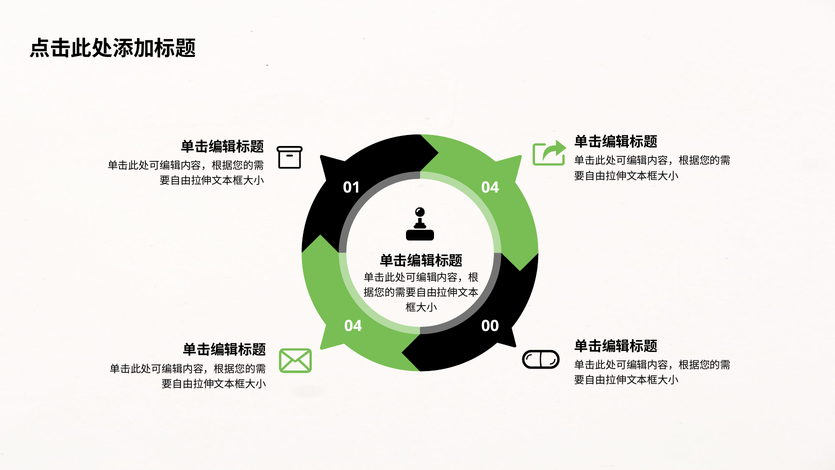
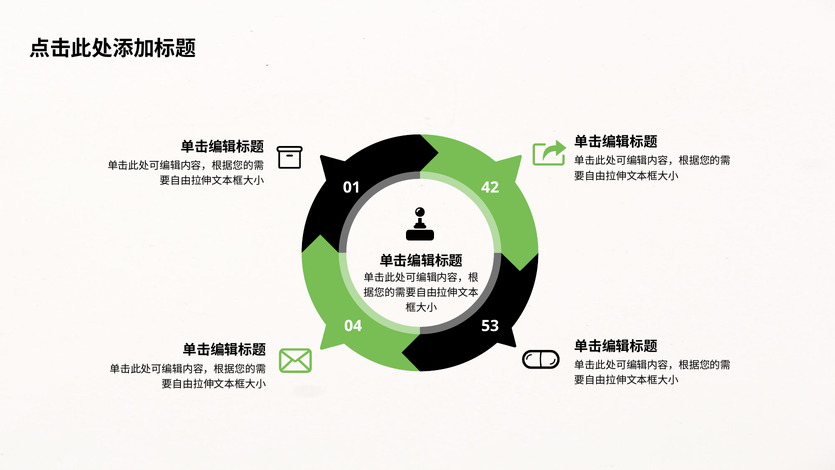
01 04: 04 -> 42
00: 00 -> 53
